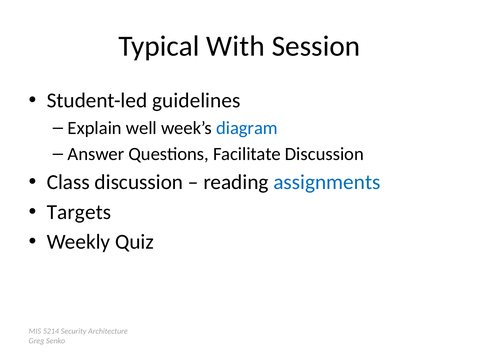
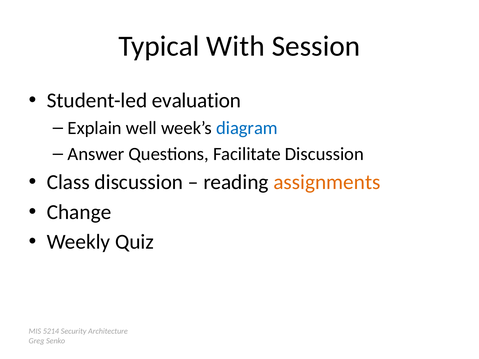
guidelines: guidelines -> evaluation
assignments colour: blue -> orange
Targets: Targets -> Change
